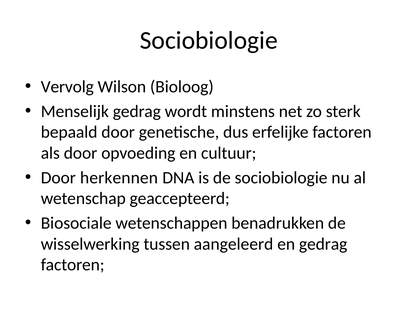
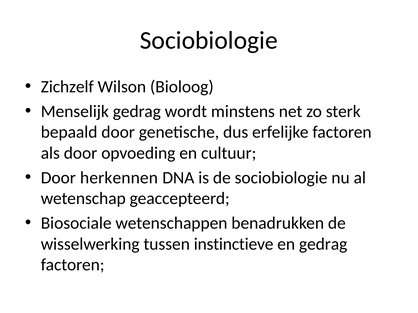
Vervolg: Vervolg -> Zichzelf
aangeleerd: aangeleerd -> instinctieve
